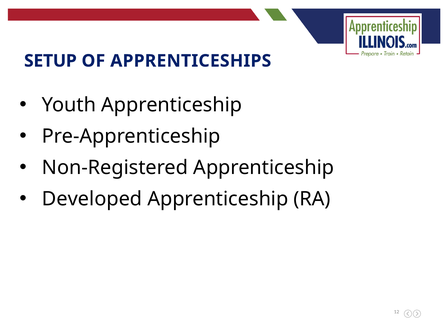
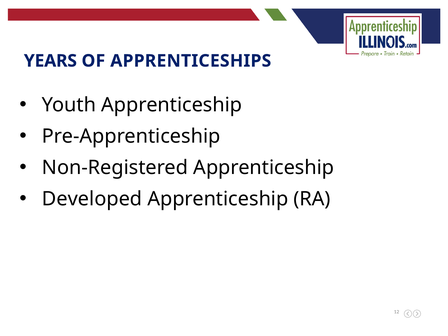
SETUP: SETUP -> YEARS
